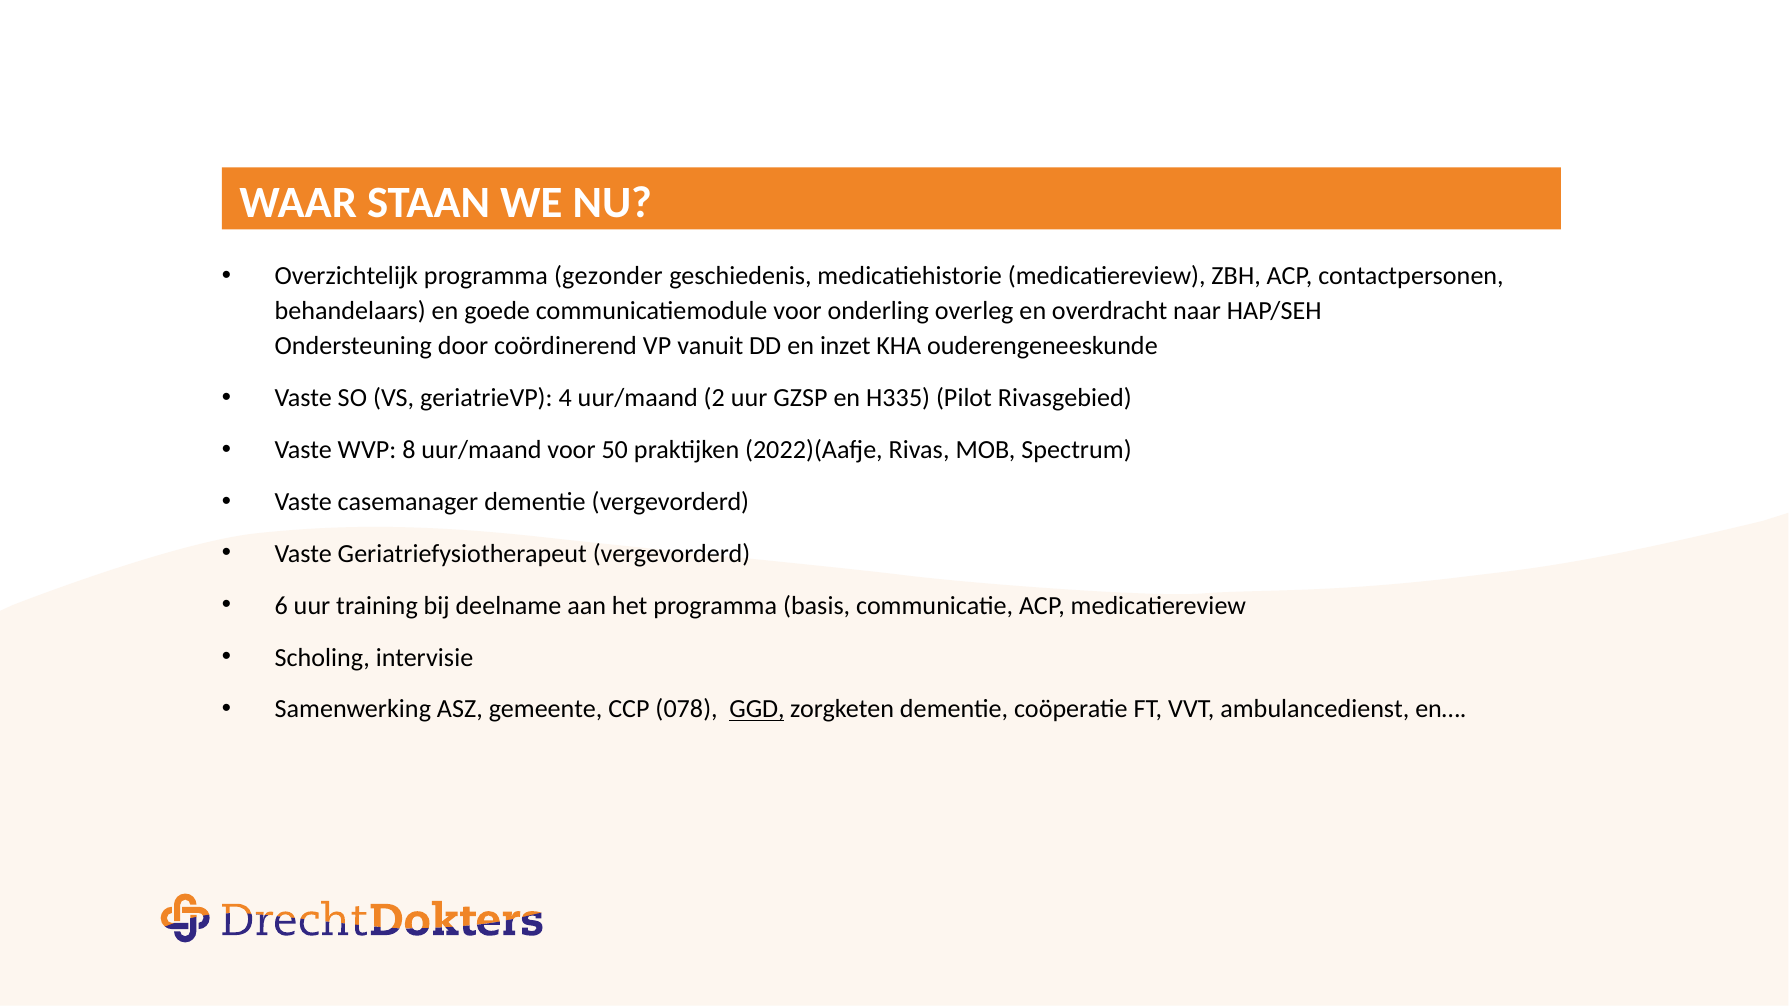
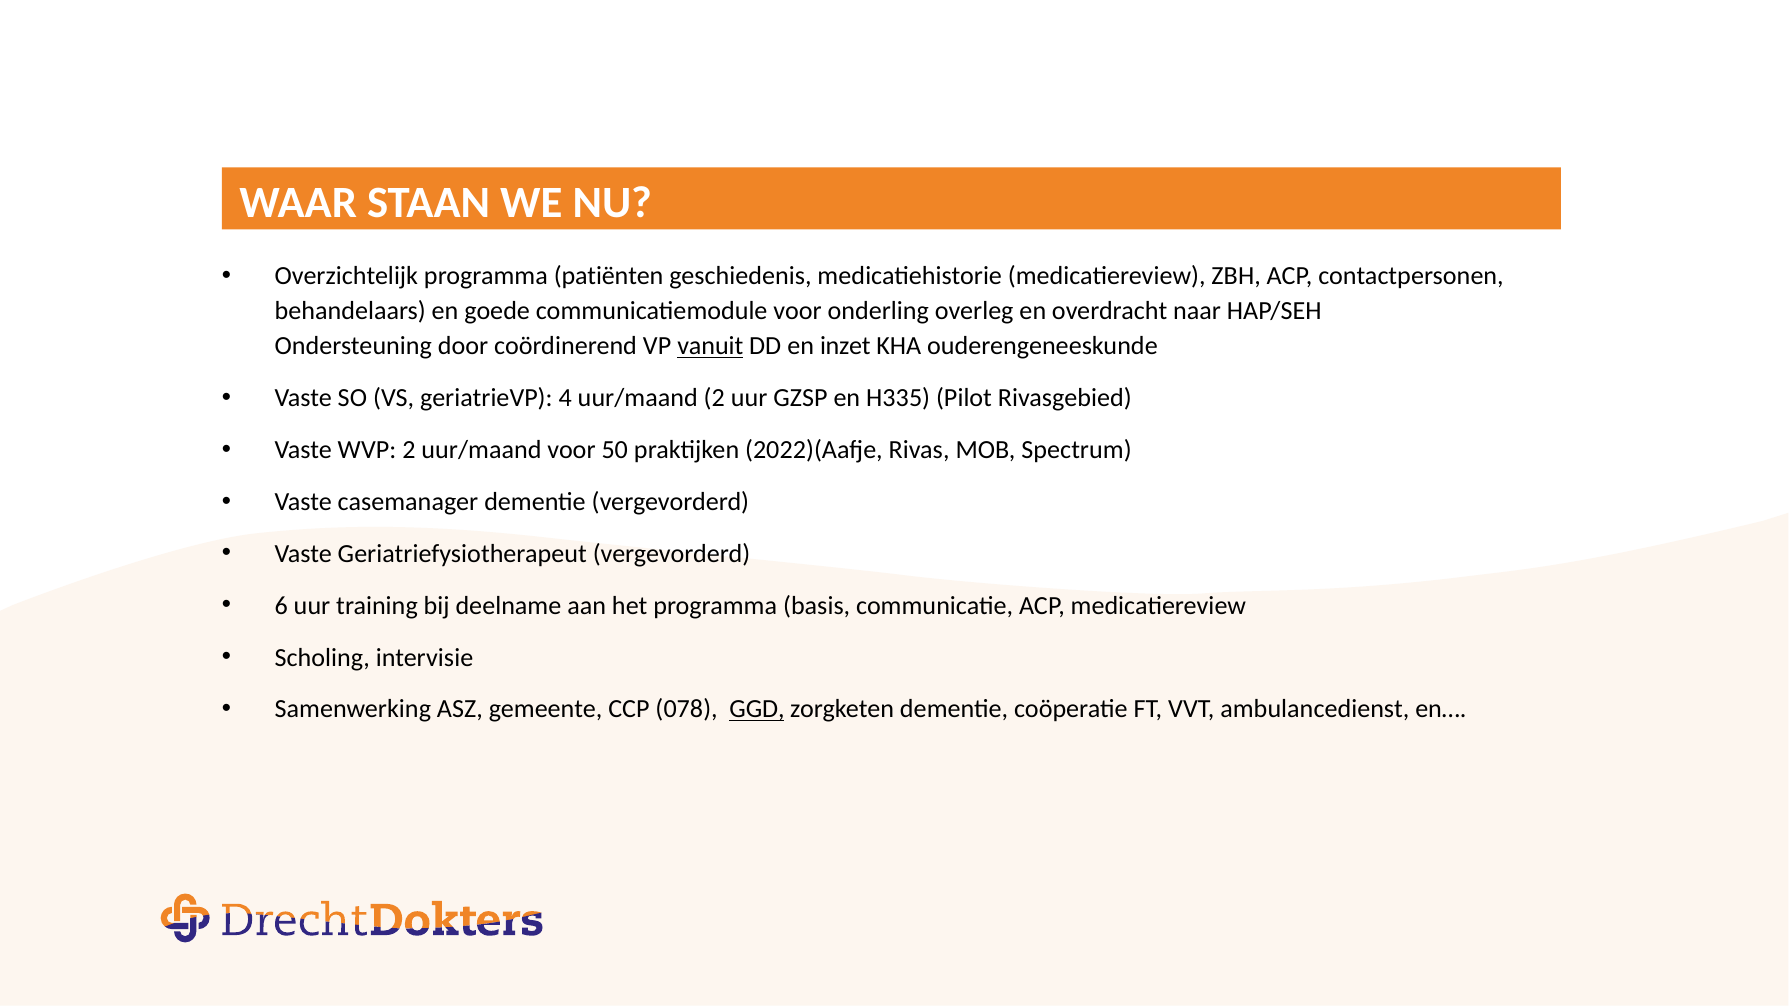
gezonder: gezonder -> patiënten
vanuit underline: none -> present
WVP 8: 8 -> 2
